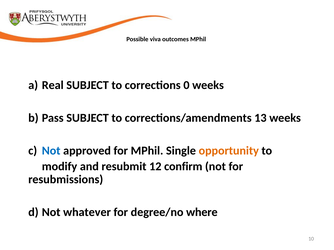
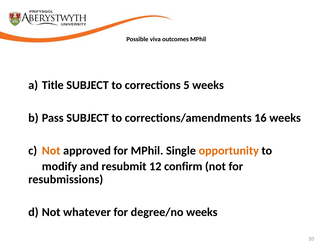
Real: Real -> Title
0: 0 -> 5
13: 13 -> 16
Not at (51, 151) colour: blue -> orange
degree/no where: where -> weeks
